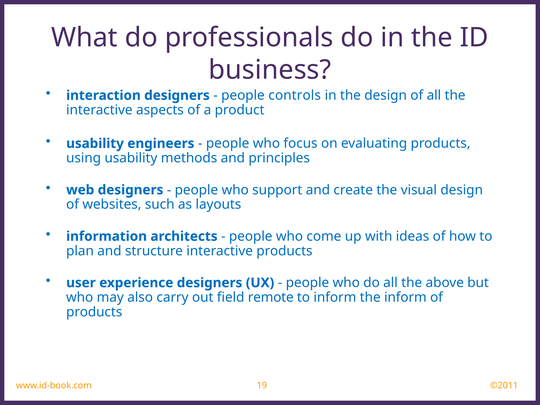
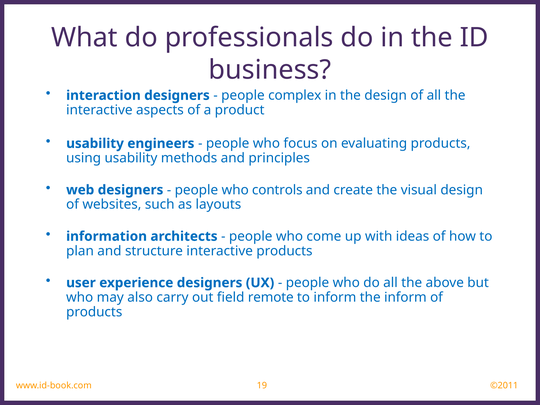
controls: controls -> complex
support: support -> controls
